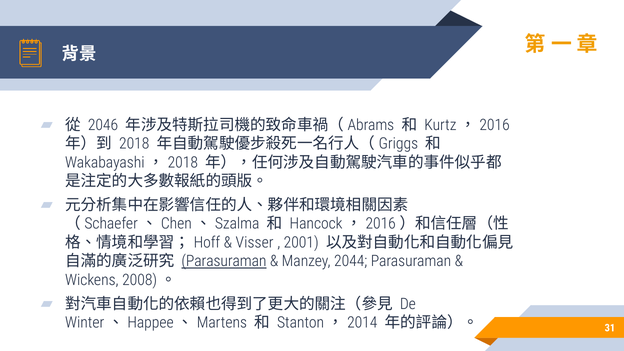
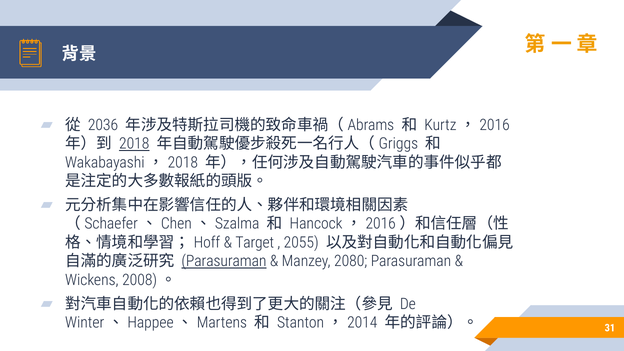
2046: 2046 -> 2036
2018 underline: none -> present
Visser: Visser -> Target
2001: 2001 -> 2055
2044: 2044 -> 2080
